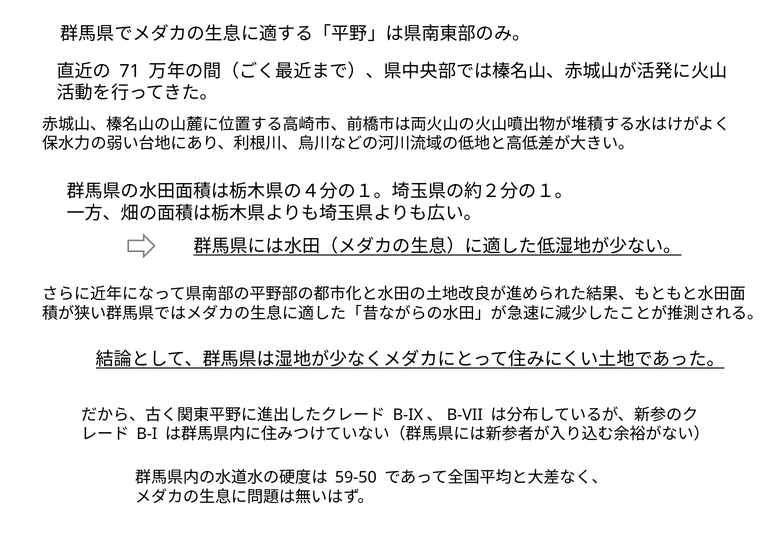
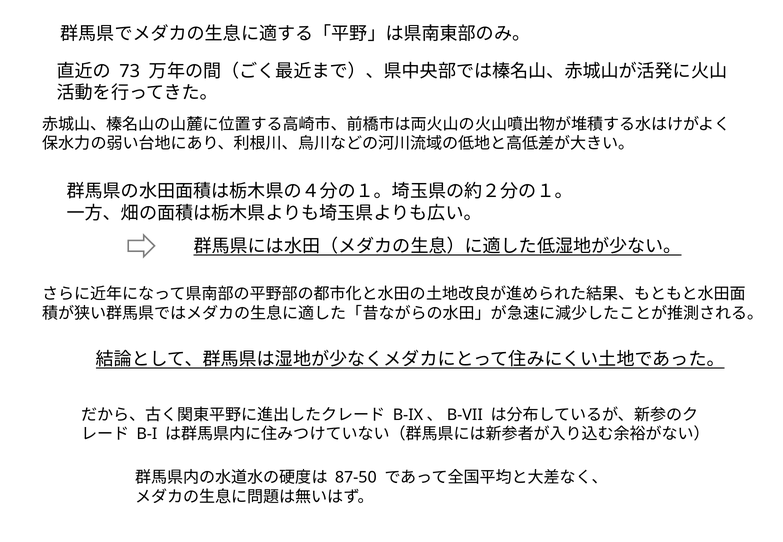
71: 71 -> 73
59-50: 59-50 -> 87-50
